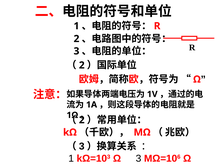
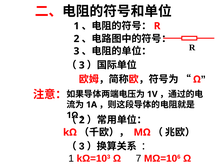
2 at (82, 65): 2 -> 3
Ω 3: 3 -> 7
